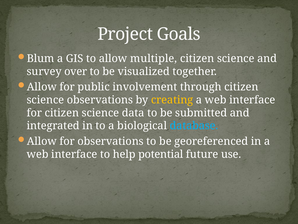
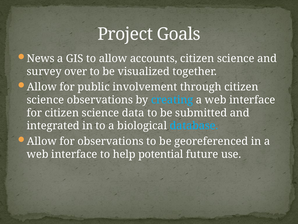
Blum: Blum -> News
multiple: multiple -> accounts
creating colour: yellow -> light blue
